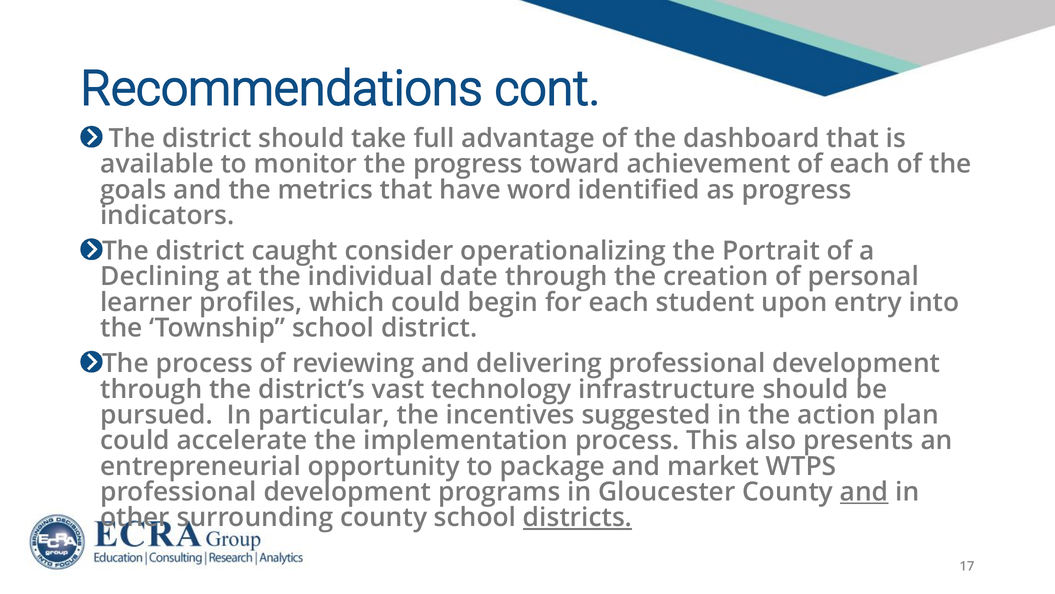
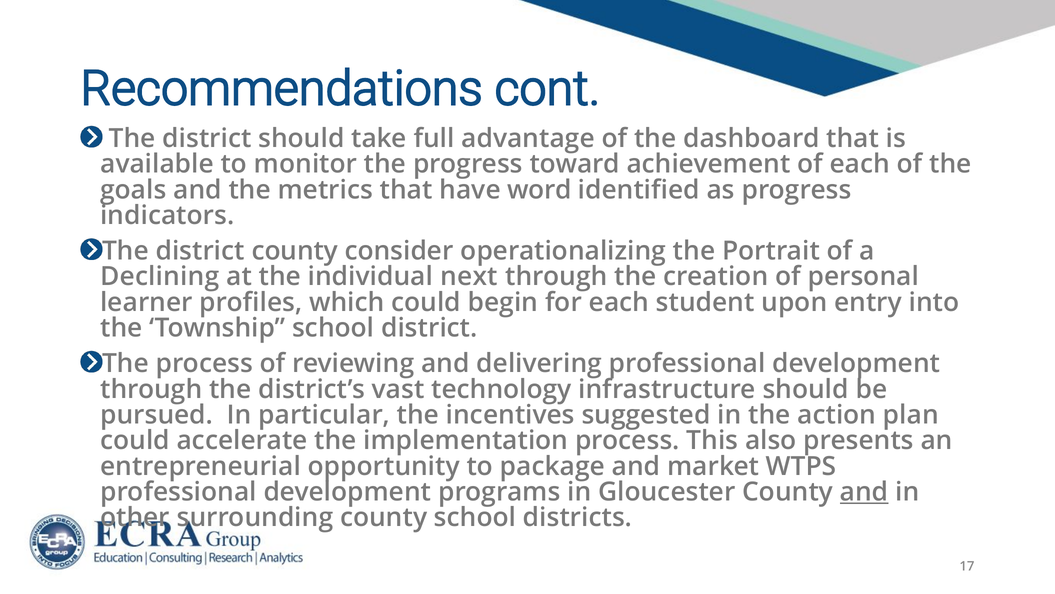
district caught: caught -> county
date: date -> next
districts underline: present -> none
